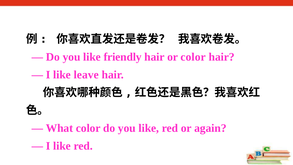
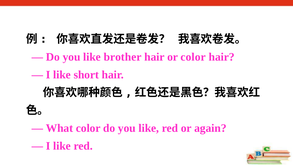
friendly: friendly -> brother
leave: leave -> short
